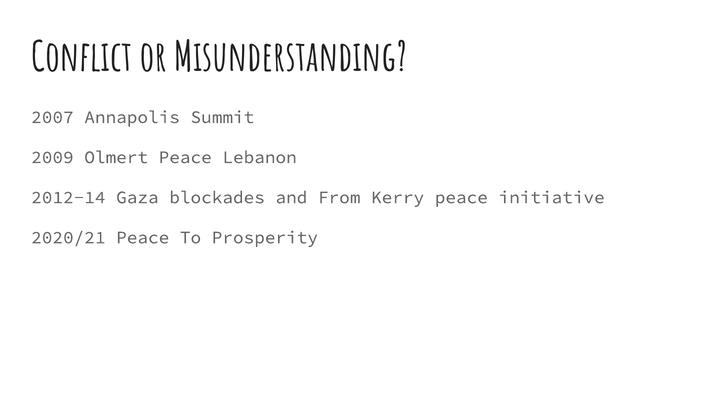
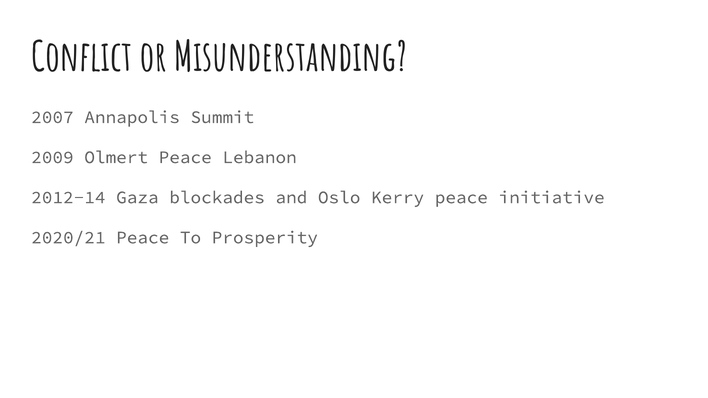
From: From -> Oslo
